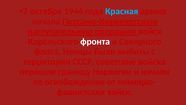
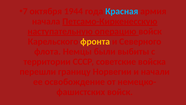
фронта colour: white -> yellow
